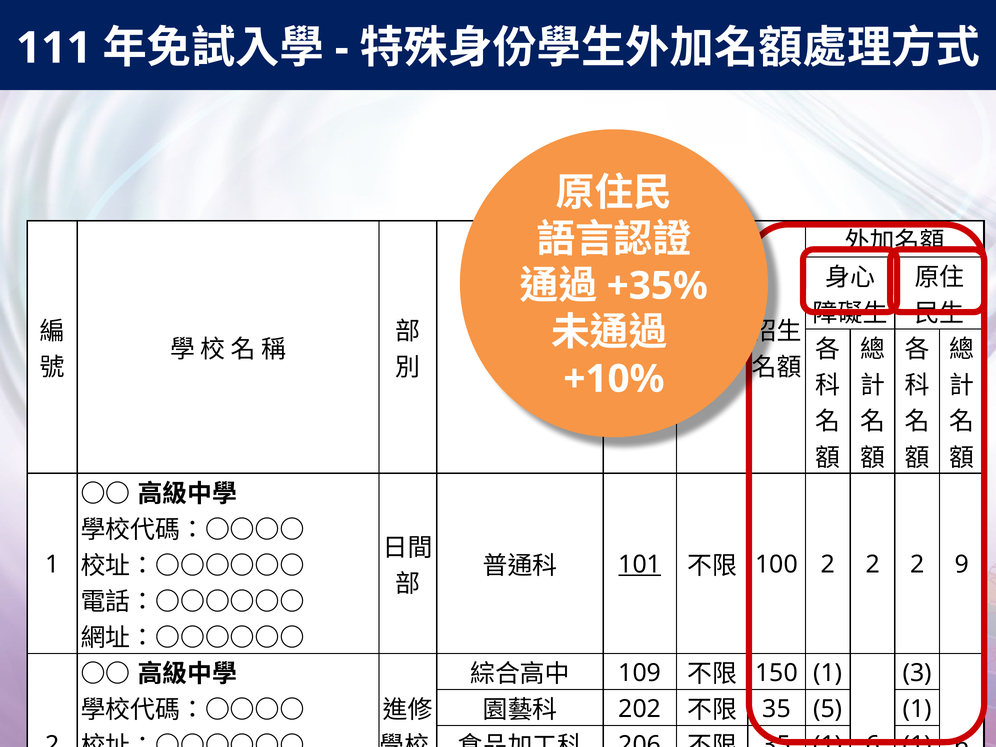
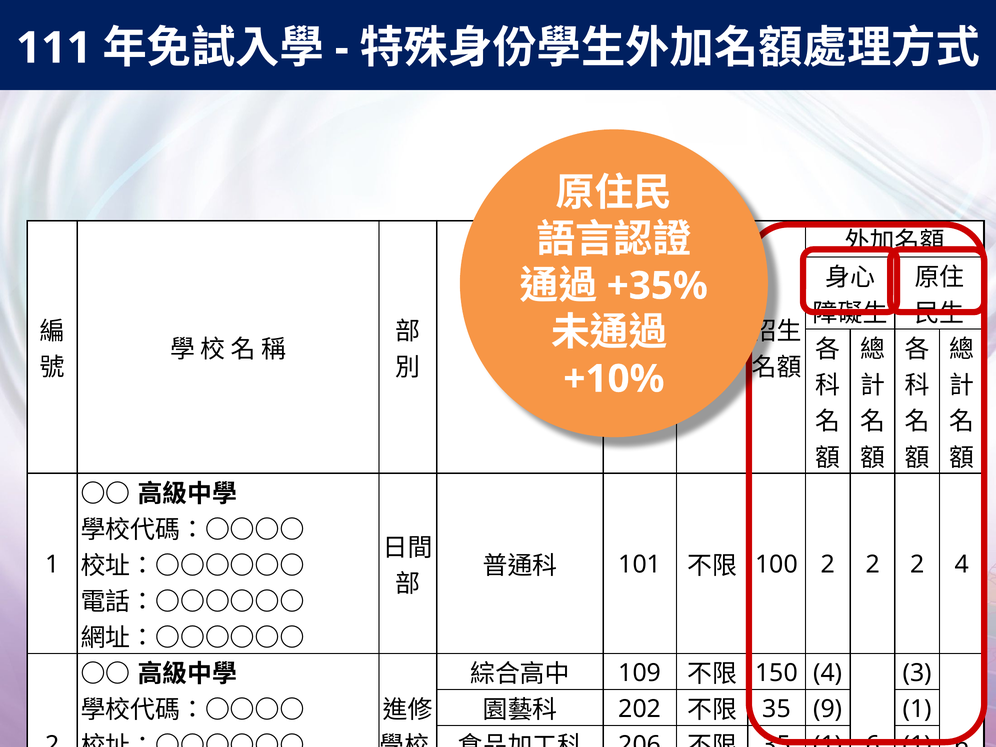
101 underline: present -> none
2 9: 9 -> 4
150 1: 1 -> 4
5: 5 -> 9
